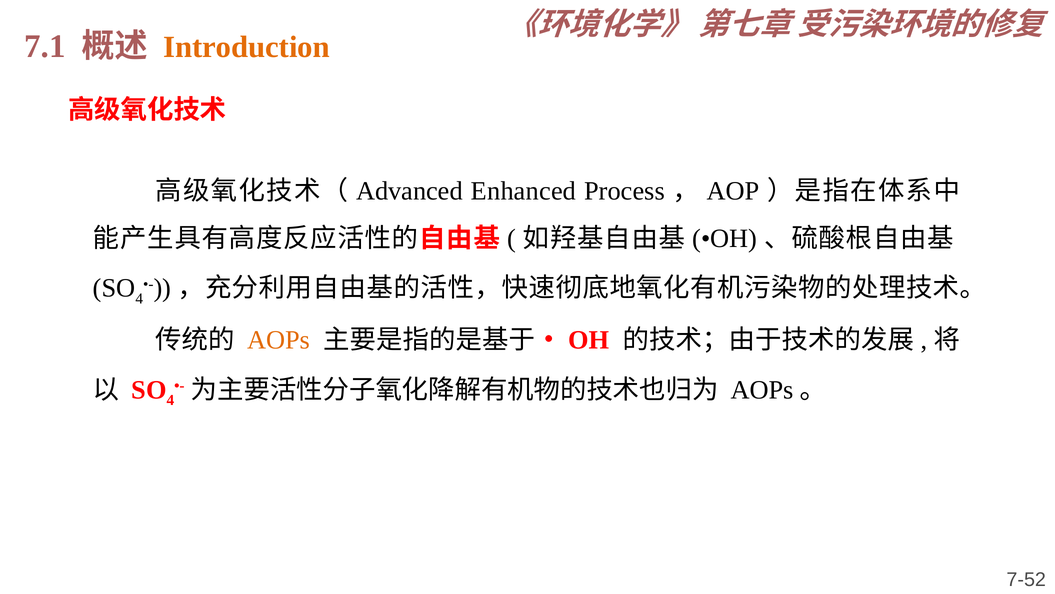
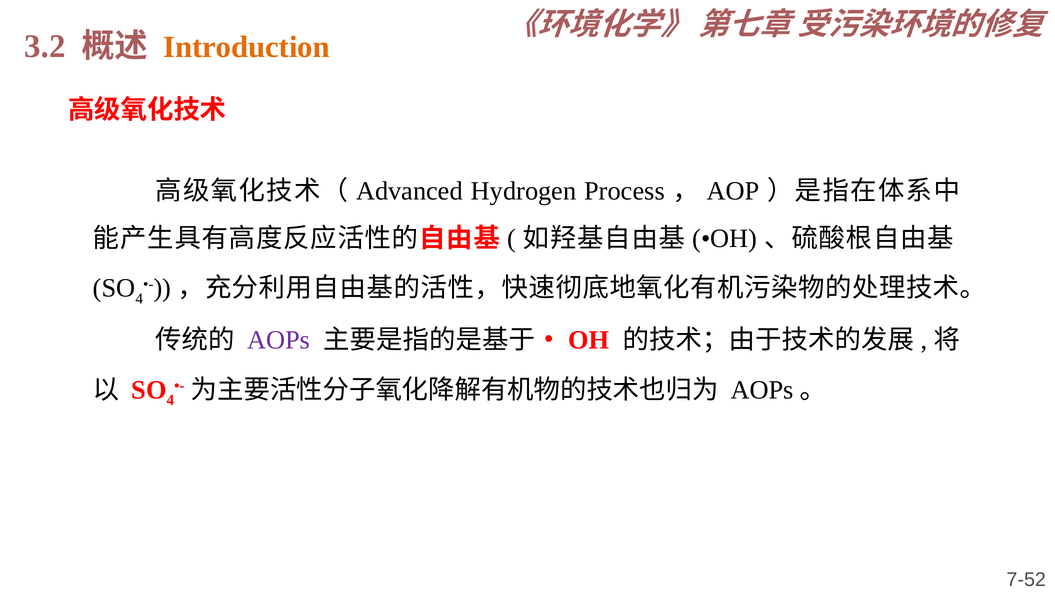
7.1: 7.1 -> 3.2
Enhanced: Enhanced -> Hydrogen
AOPs colour: orange -> purple
